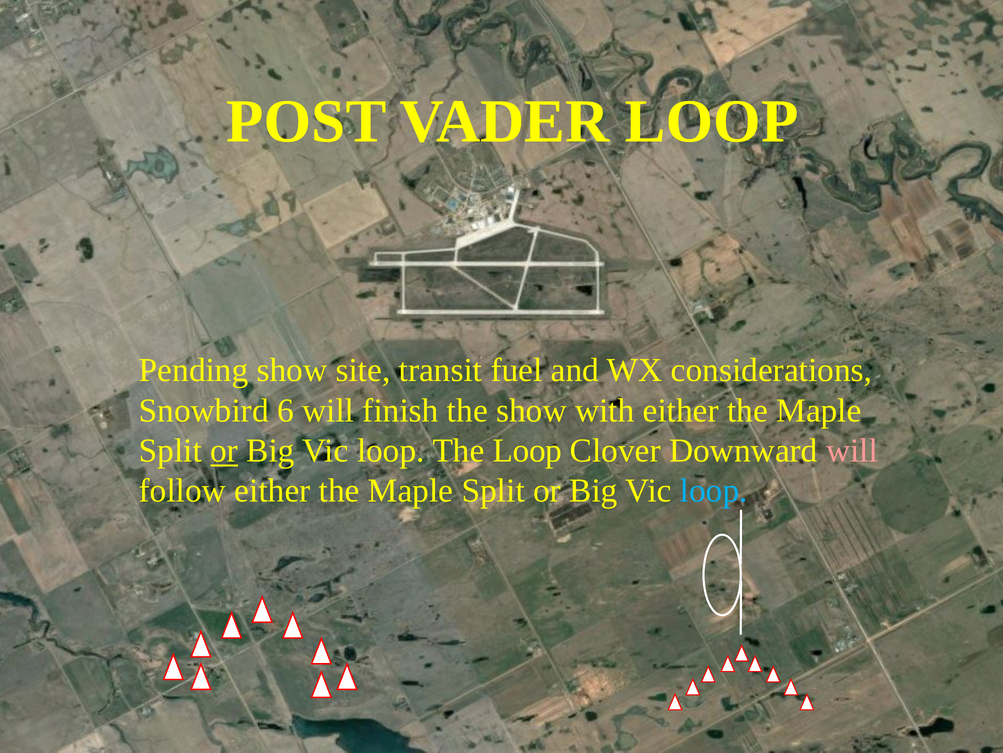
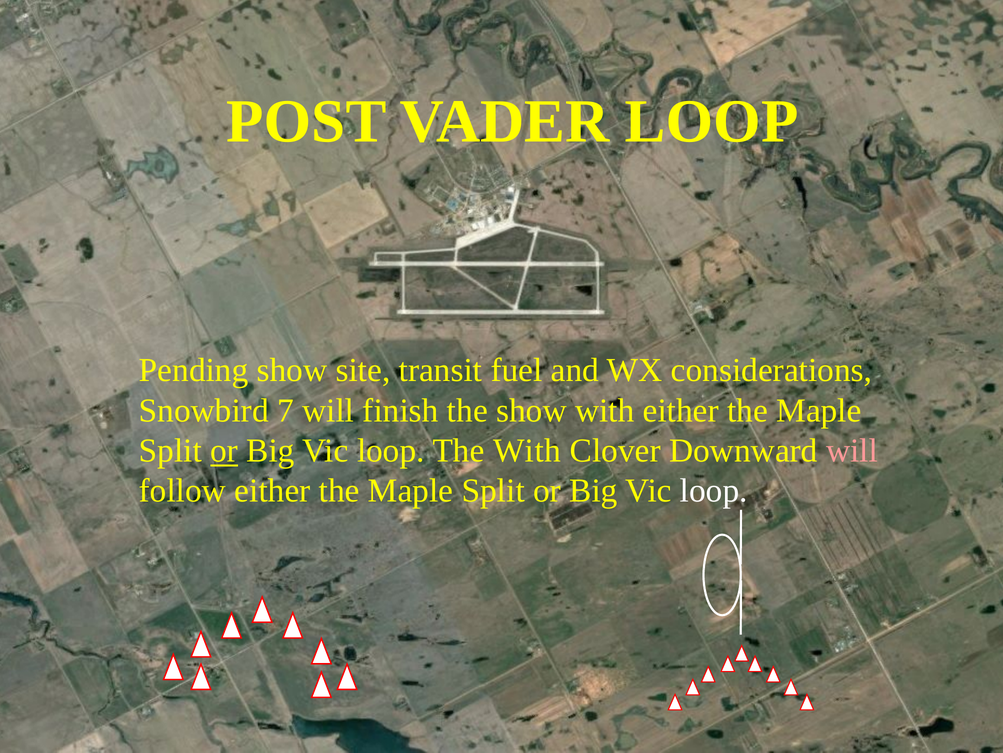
6: 6 -> 7
The Loop: Loop -> With
loop at (714, 490) colour: light blue -> white
